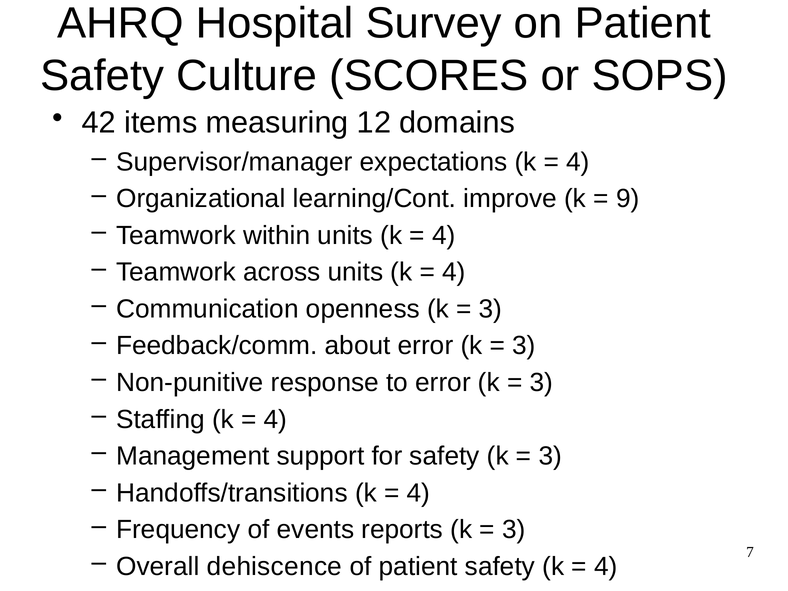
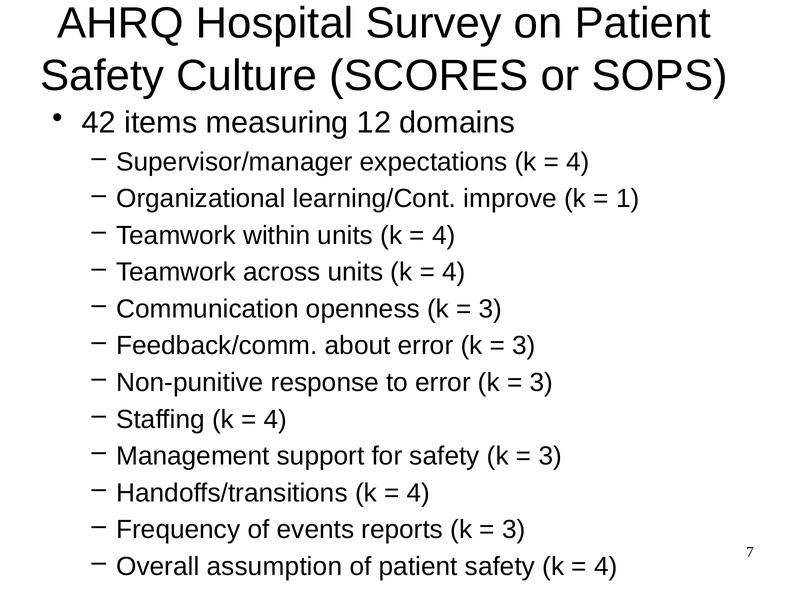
9: 9 -> 1
dehiscence: dehiscence -> assumption
